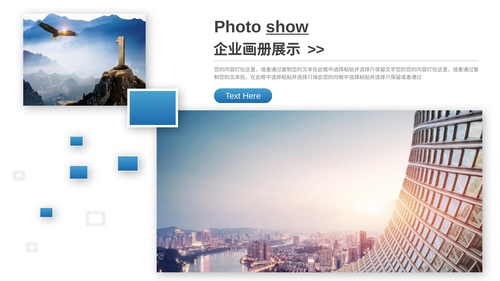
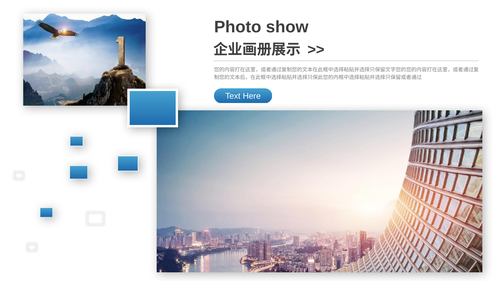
show underline: present -> none
